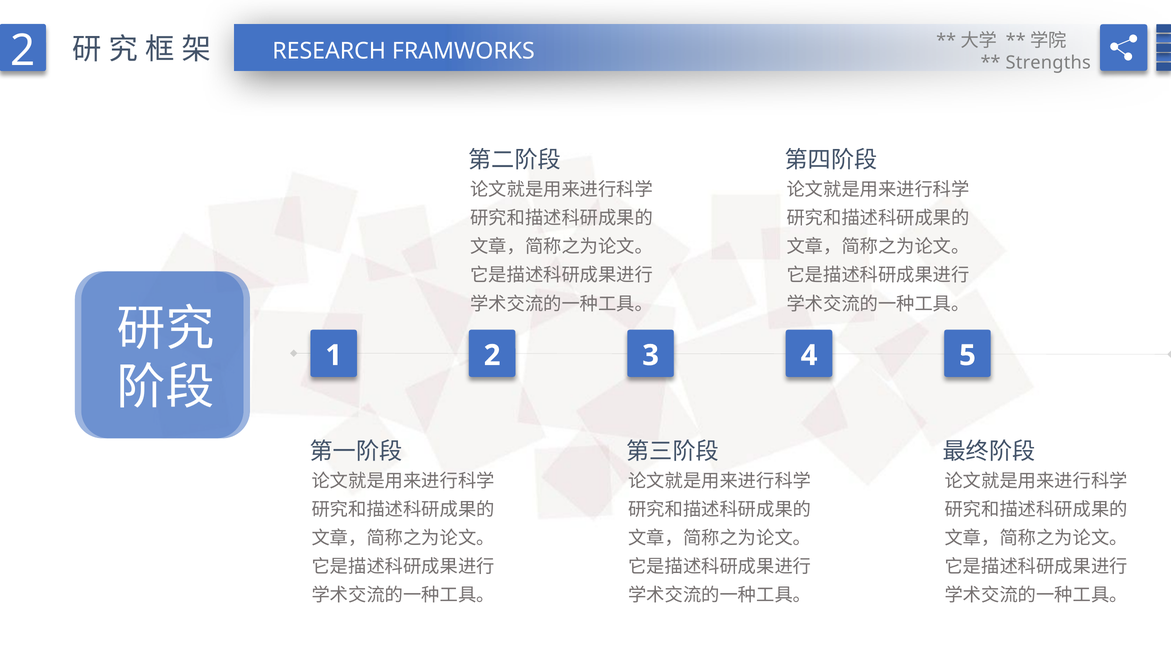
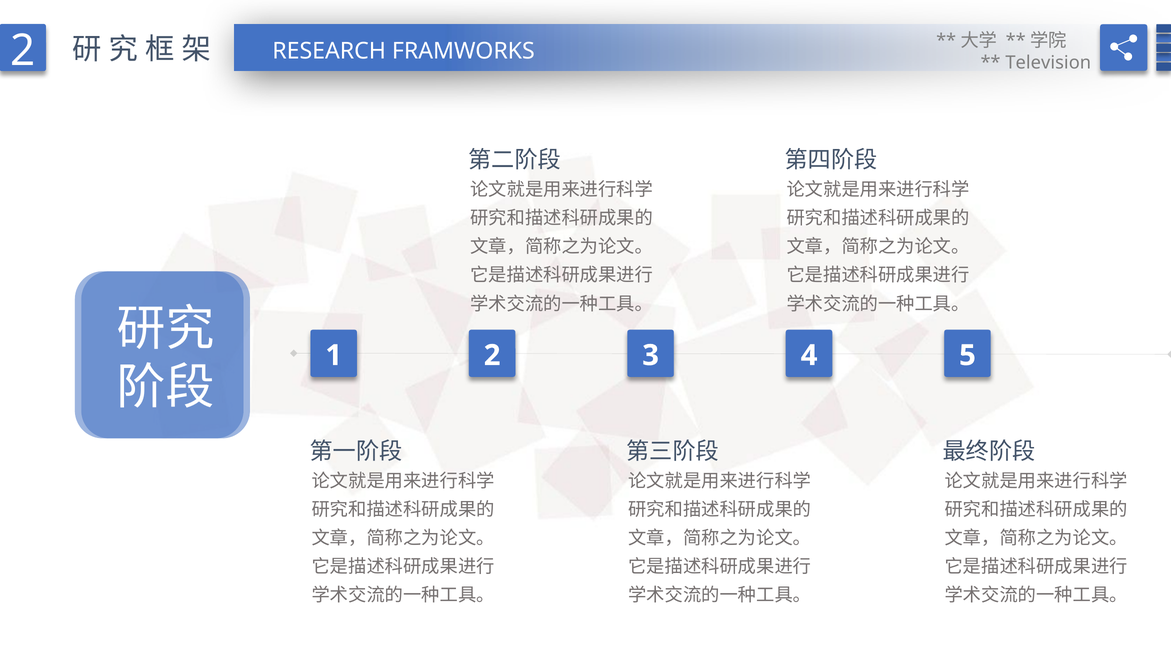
Strengths: Strengths -> Television
